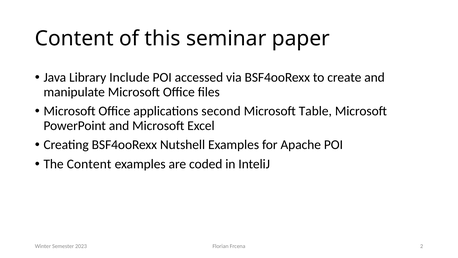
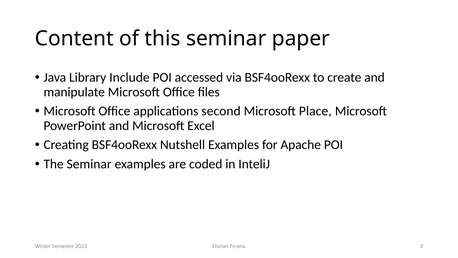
Table: Table -> Place
The Content: Content -> Seminar
